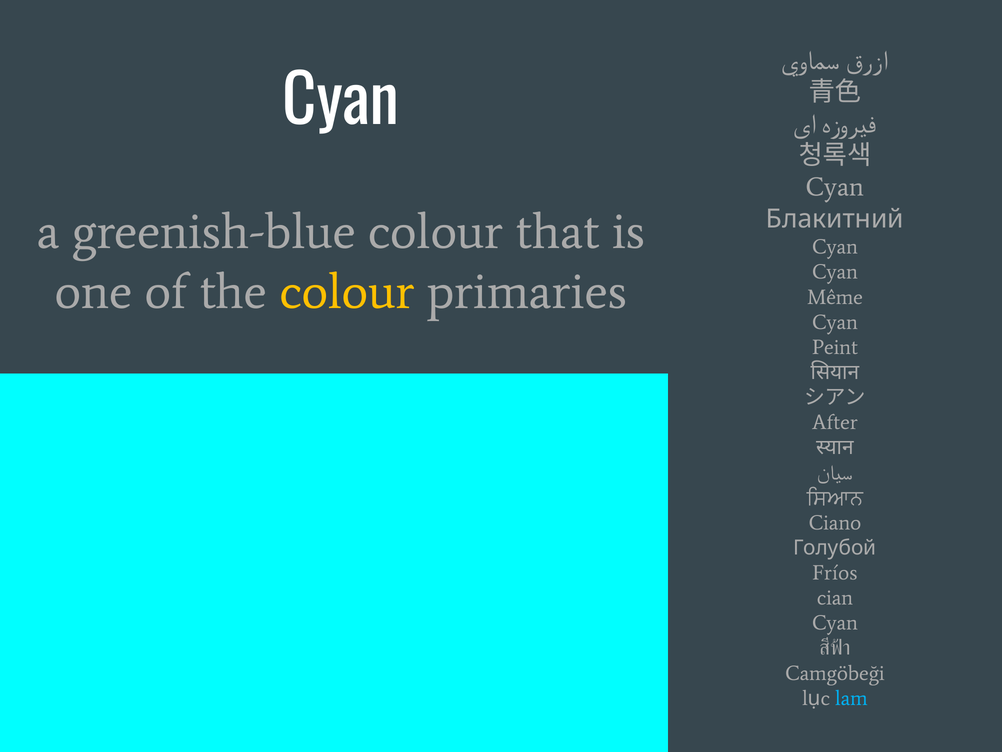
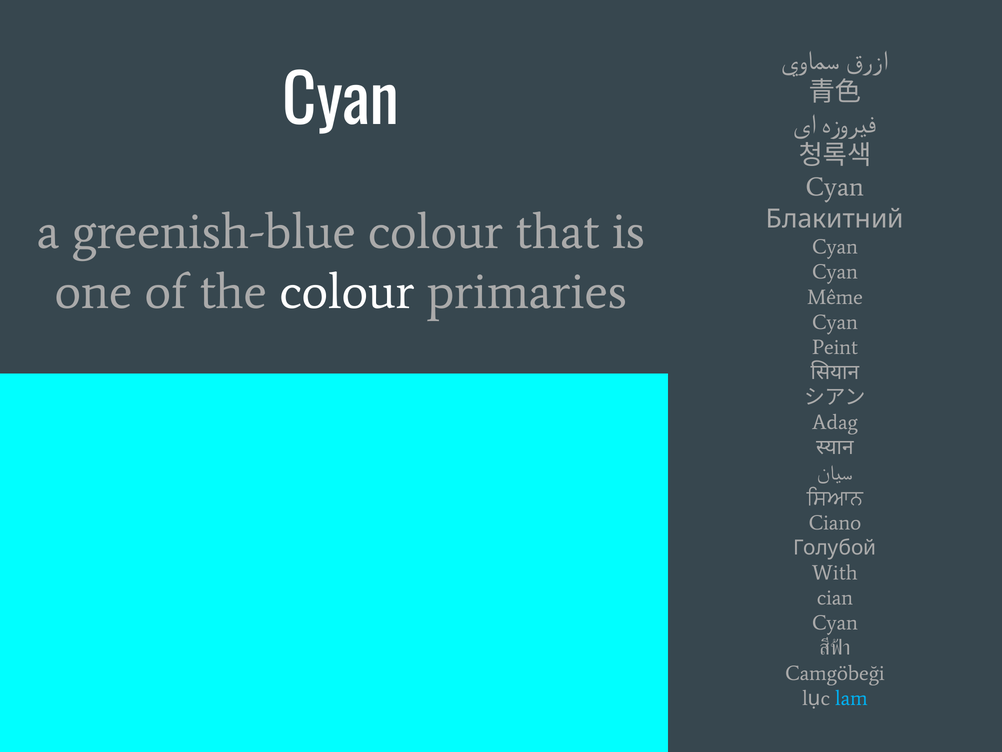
colour at (347, 292) colour: yellow -> white
After: After -> Adag
Fríos: Fríos -> With
